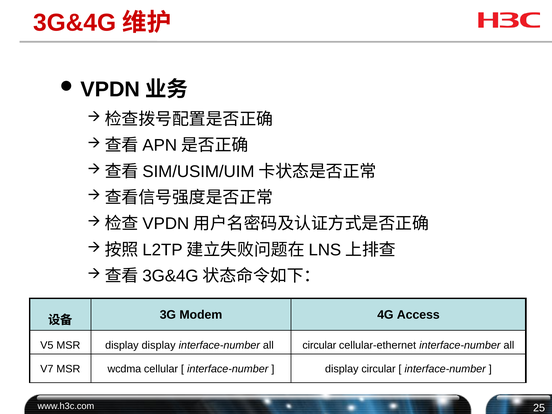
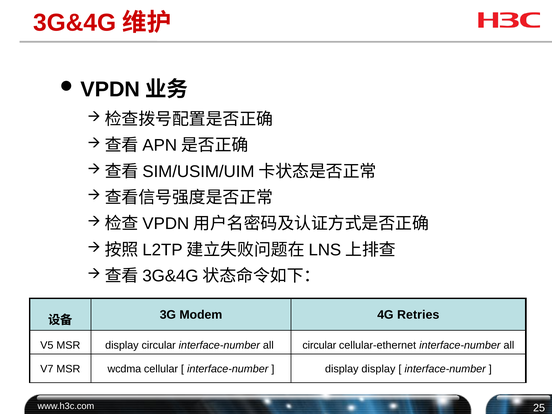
Access: Access -> Retries
display display: display -> circular
display circular: circular -> display
